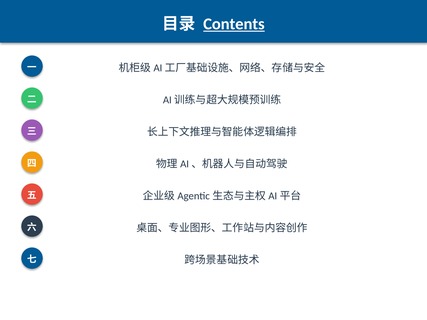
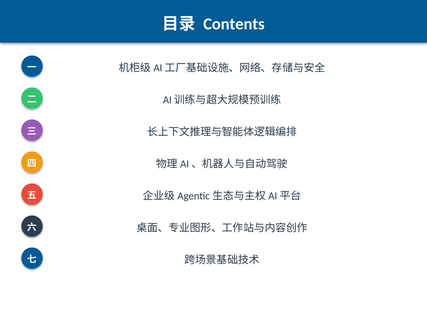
Contents underline: present -> none
